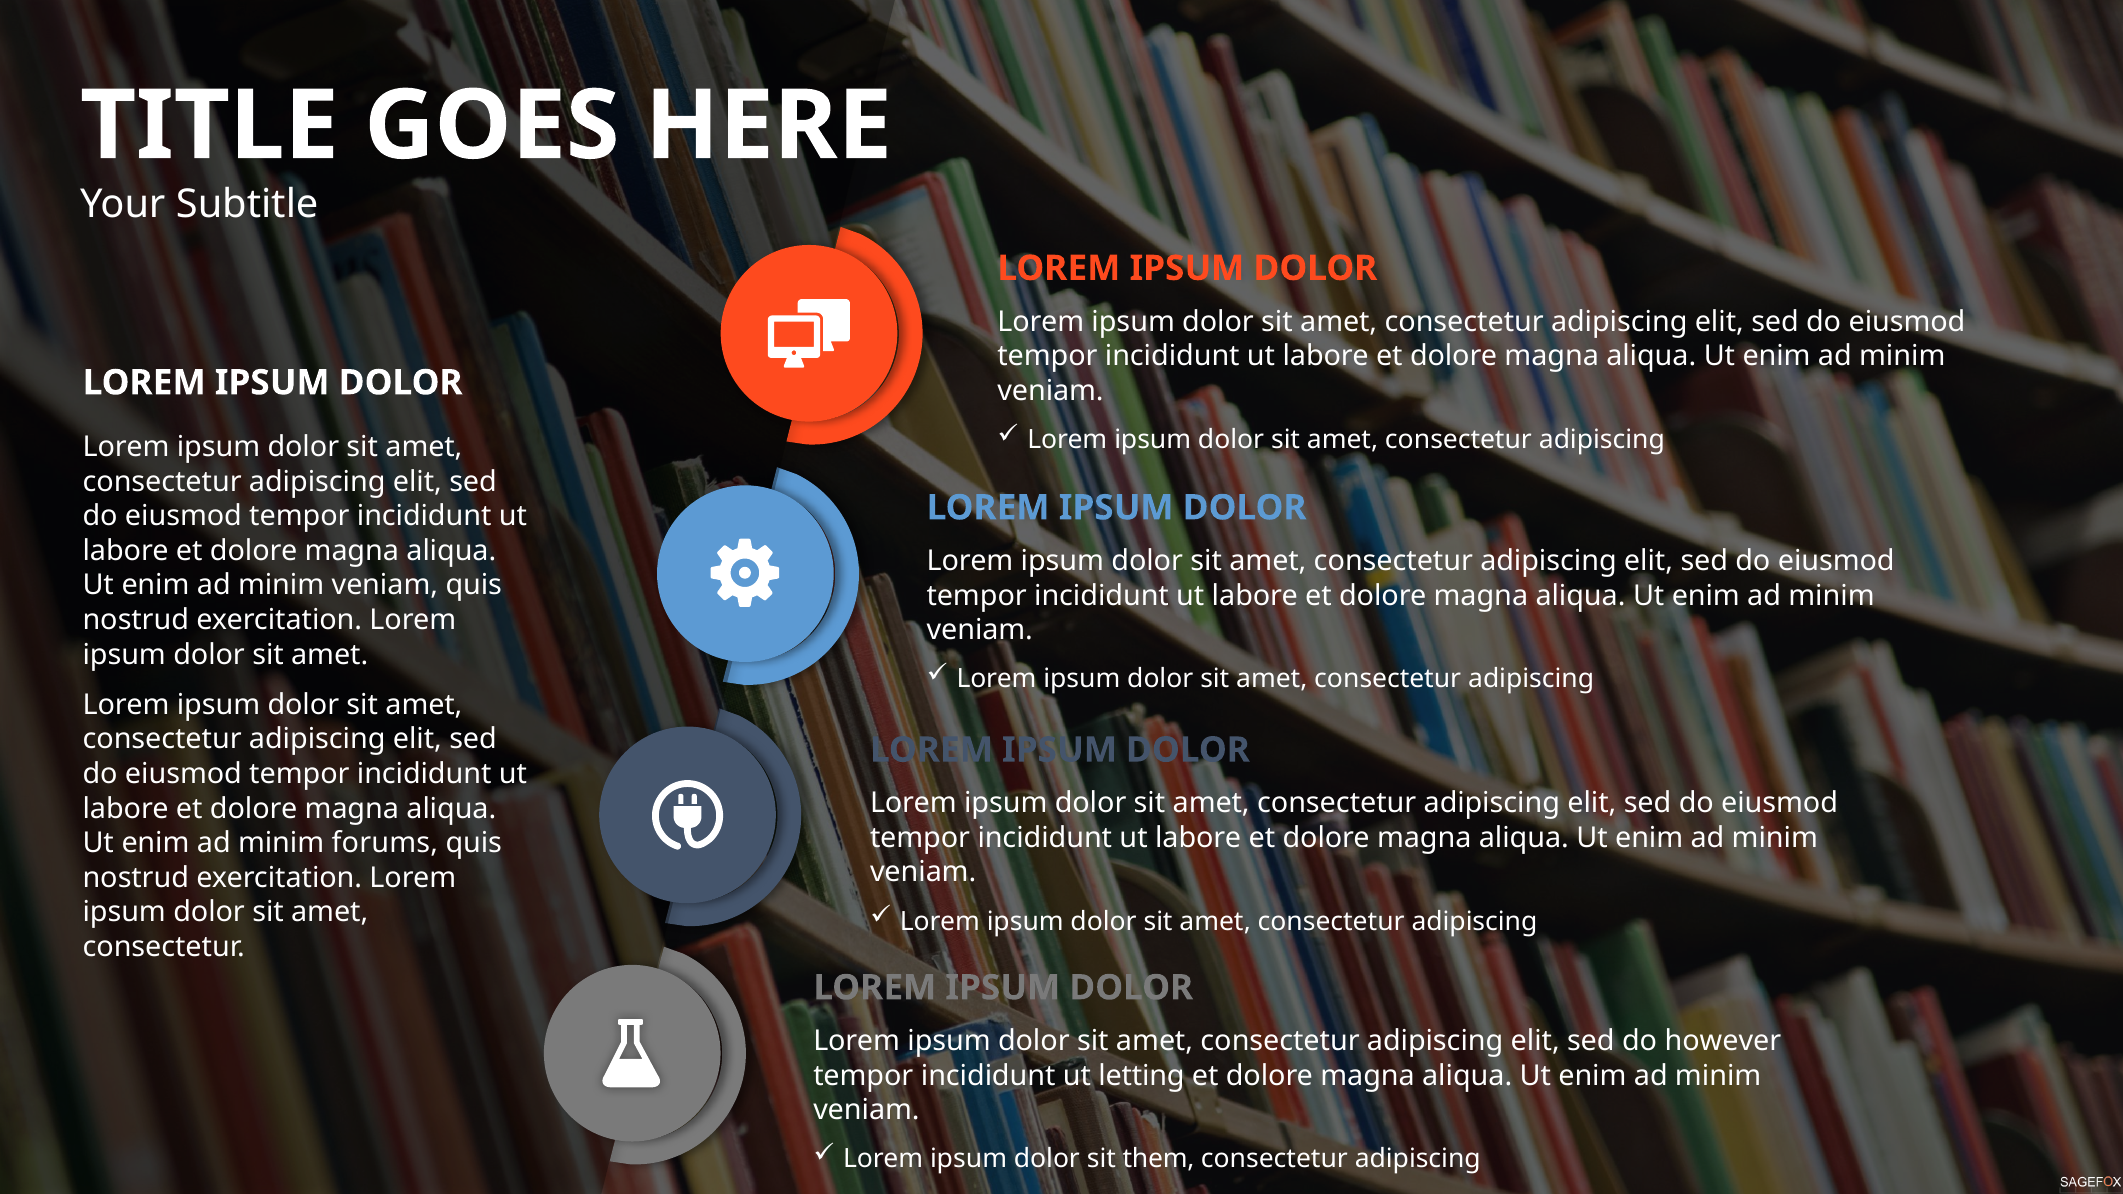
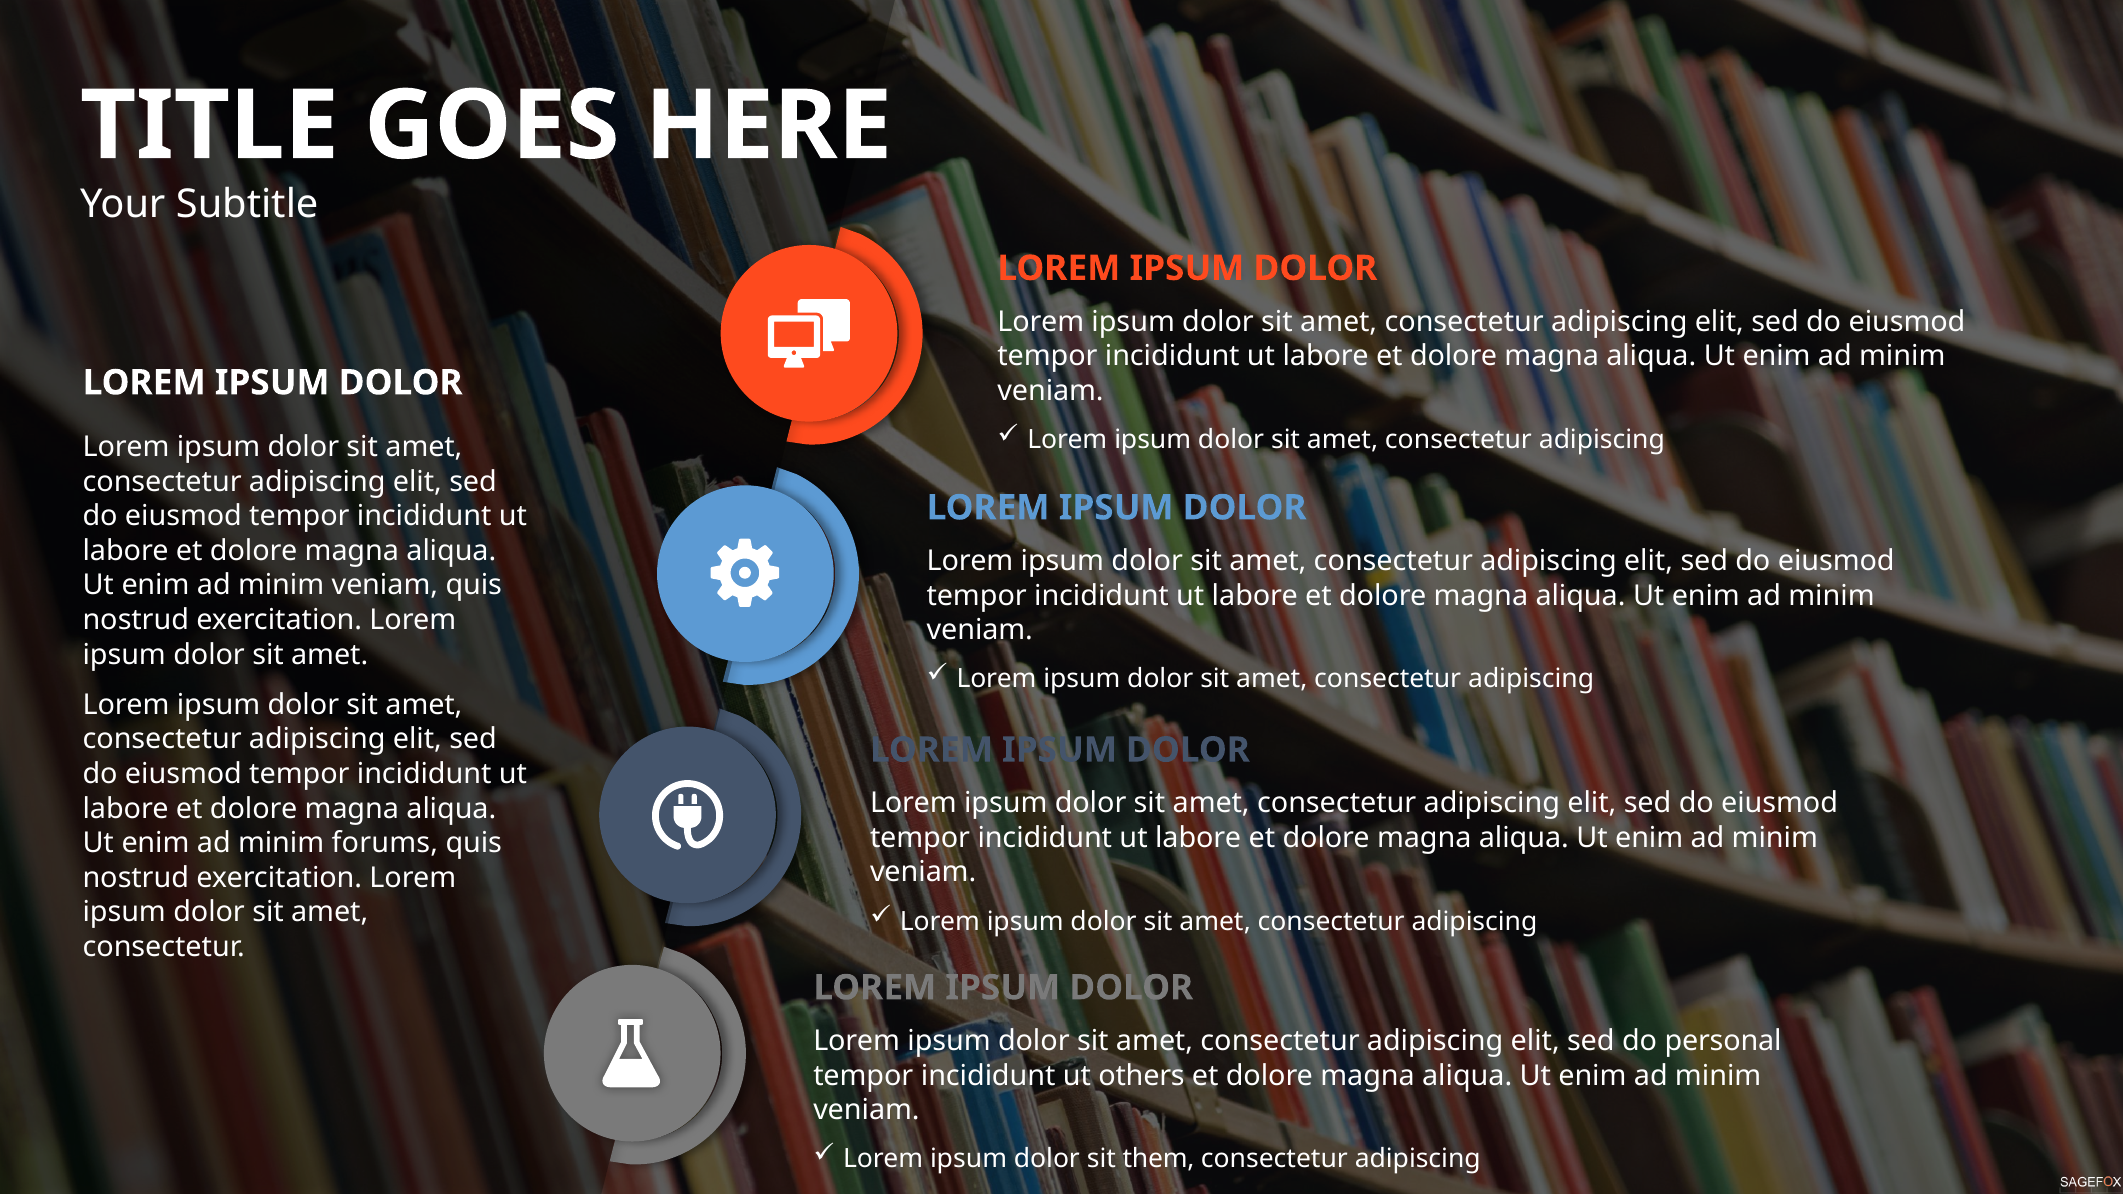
however: however -> personal
letting: letting -> others
